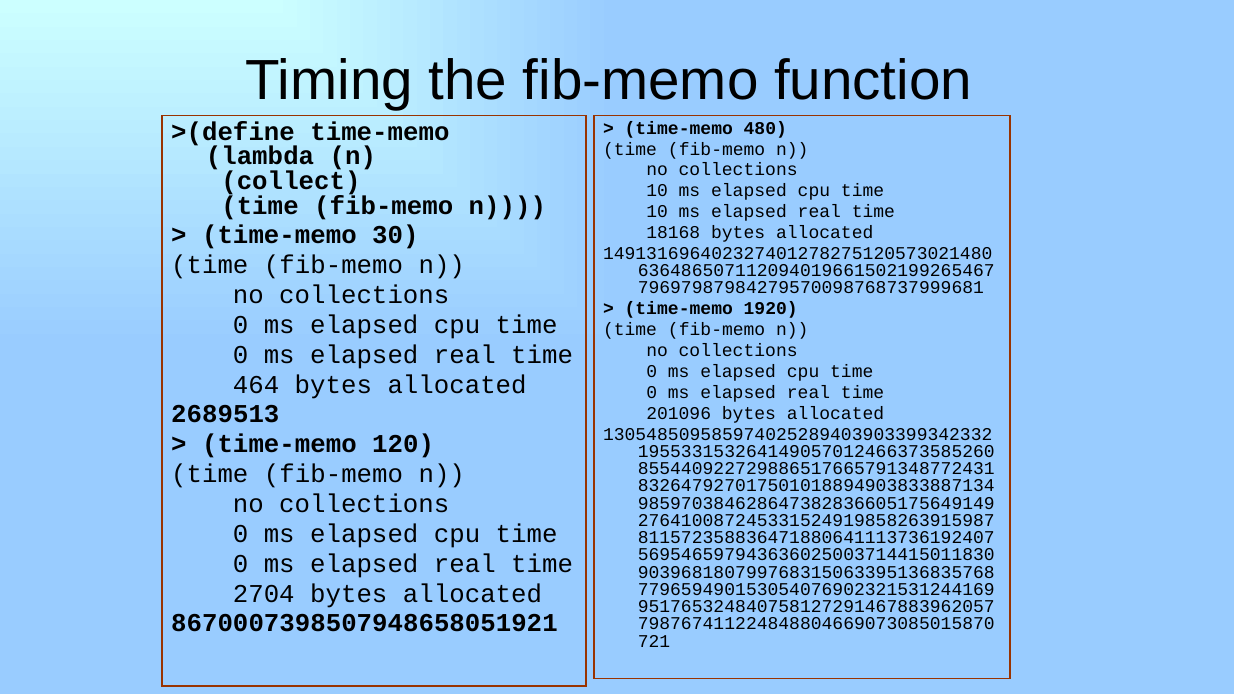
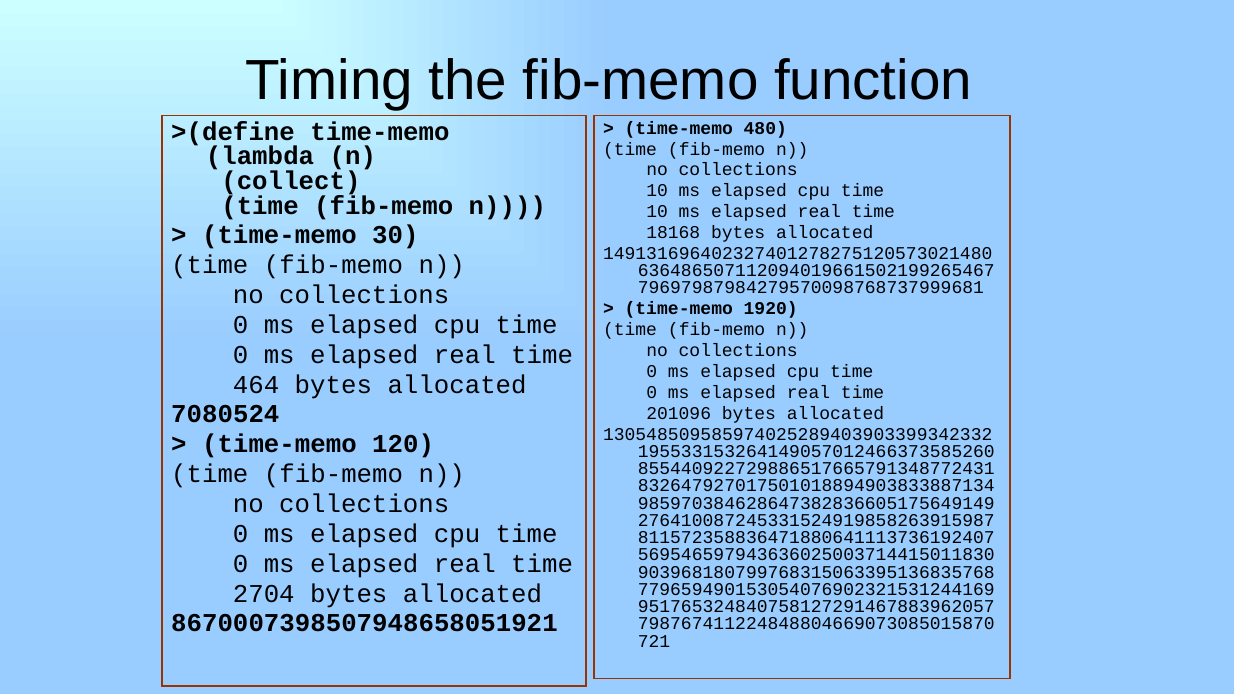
2689513: 2689513 -> 7080524
